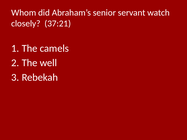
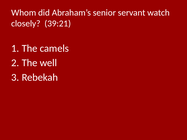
37:21: 37:21 -> 39:21
